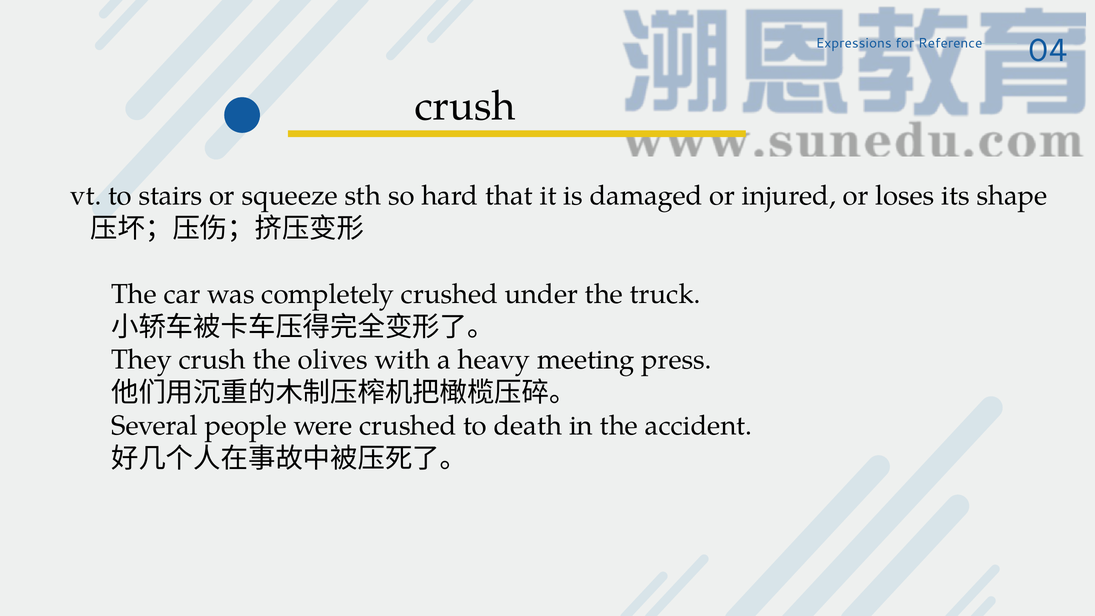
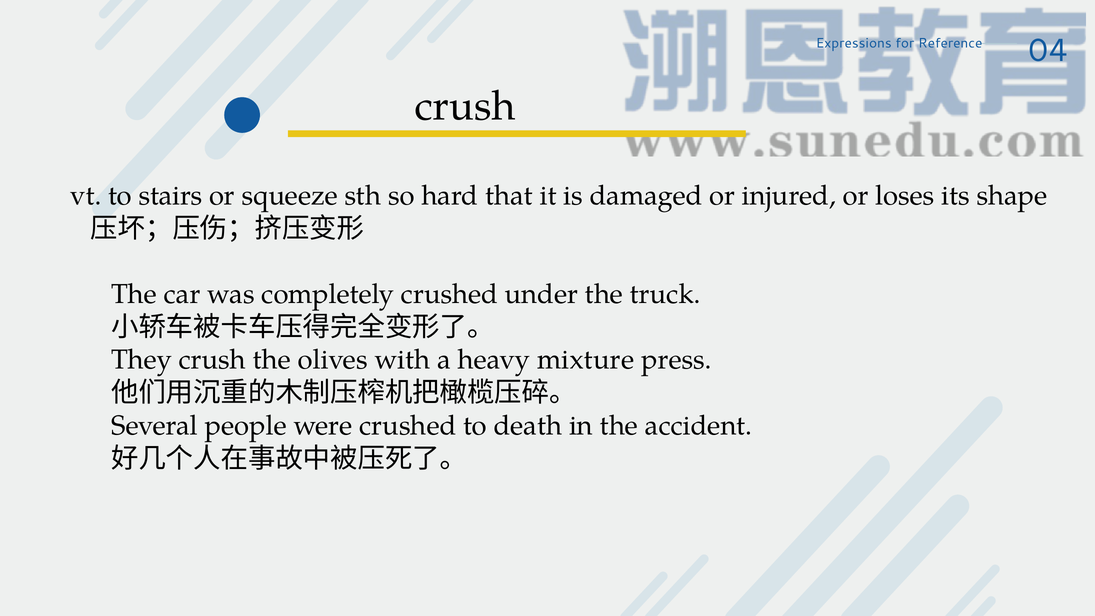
meeting: meeting -> mixture
